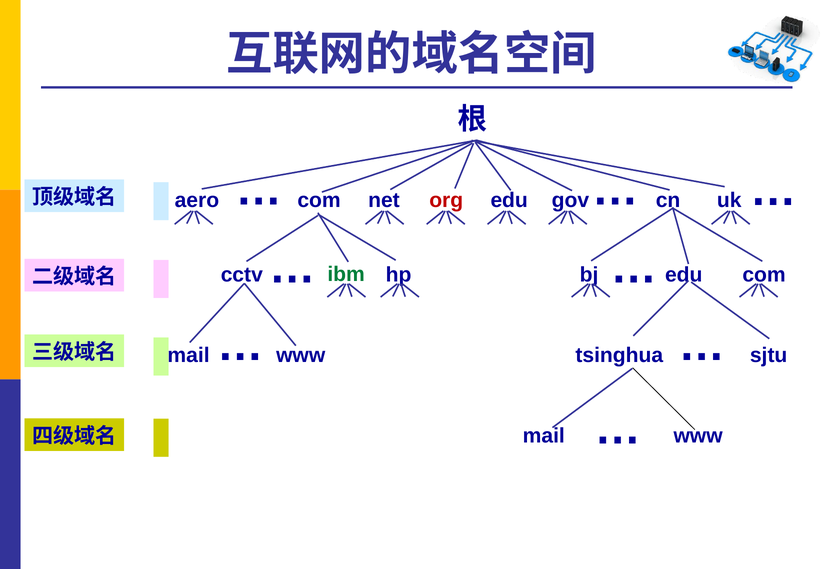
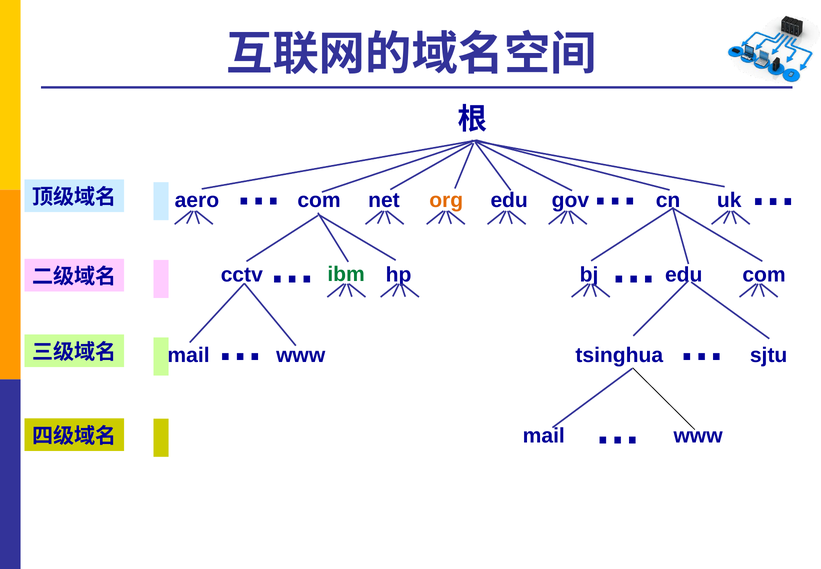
org colour: red -> orange
